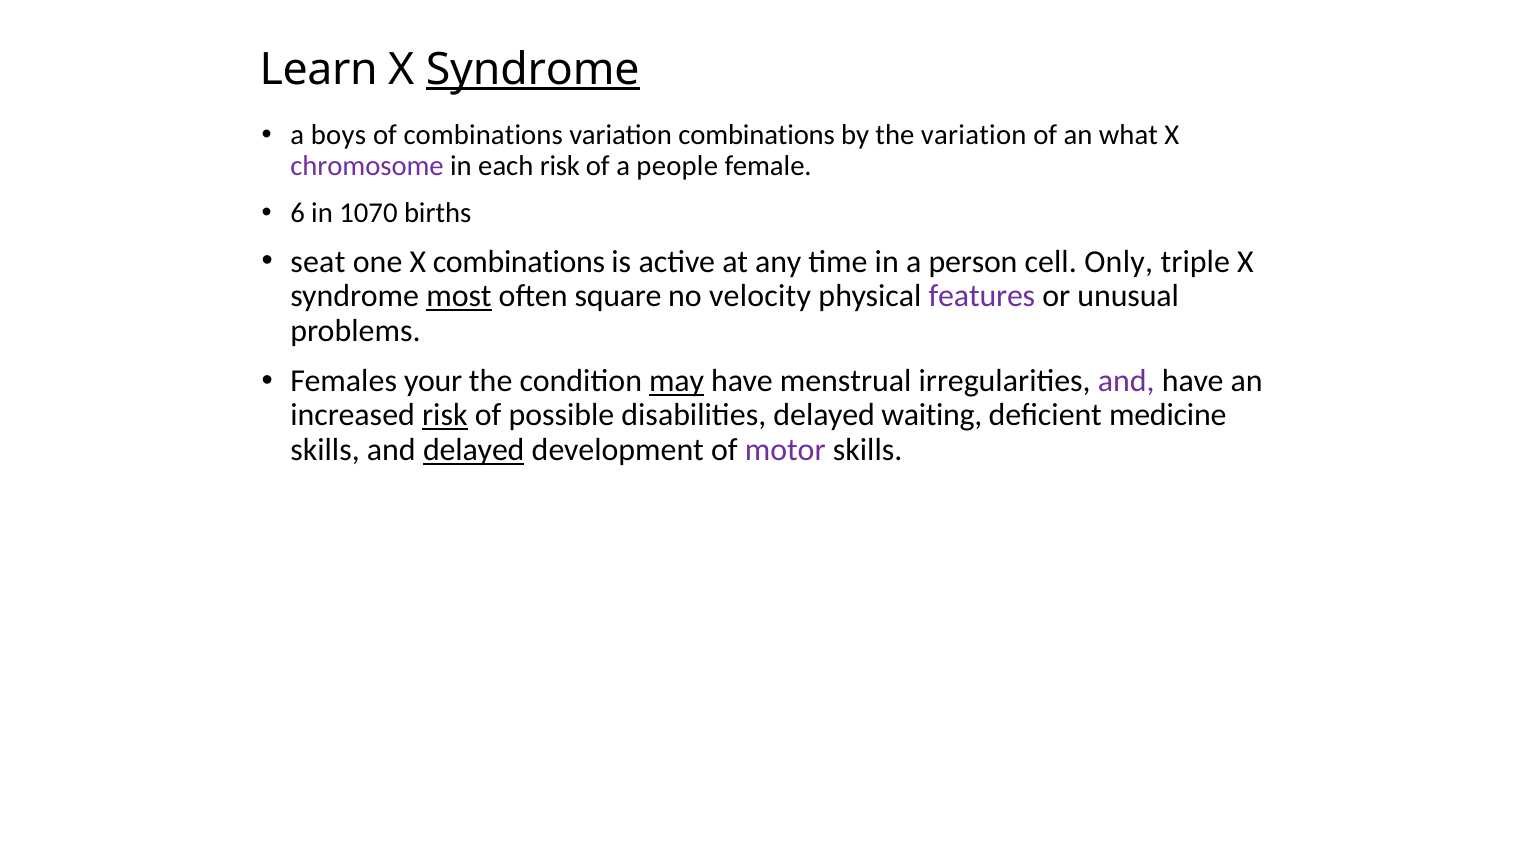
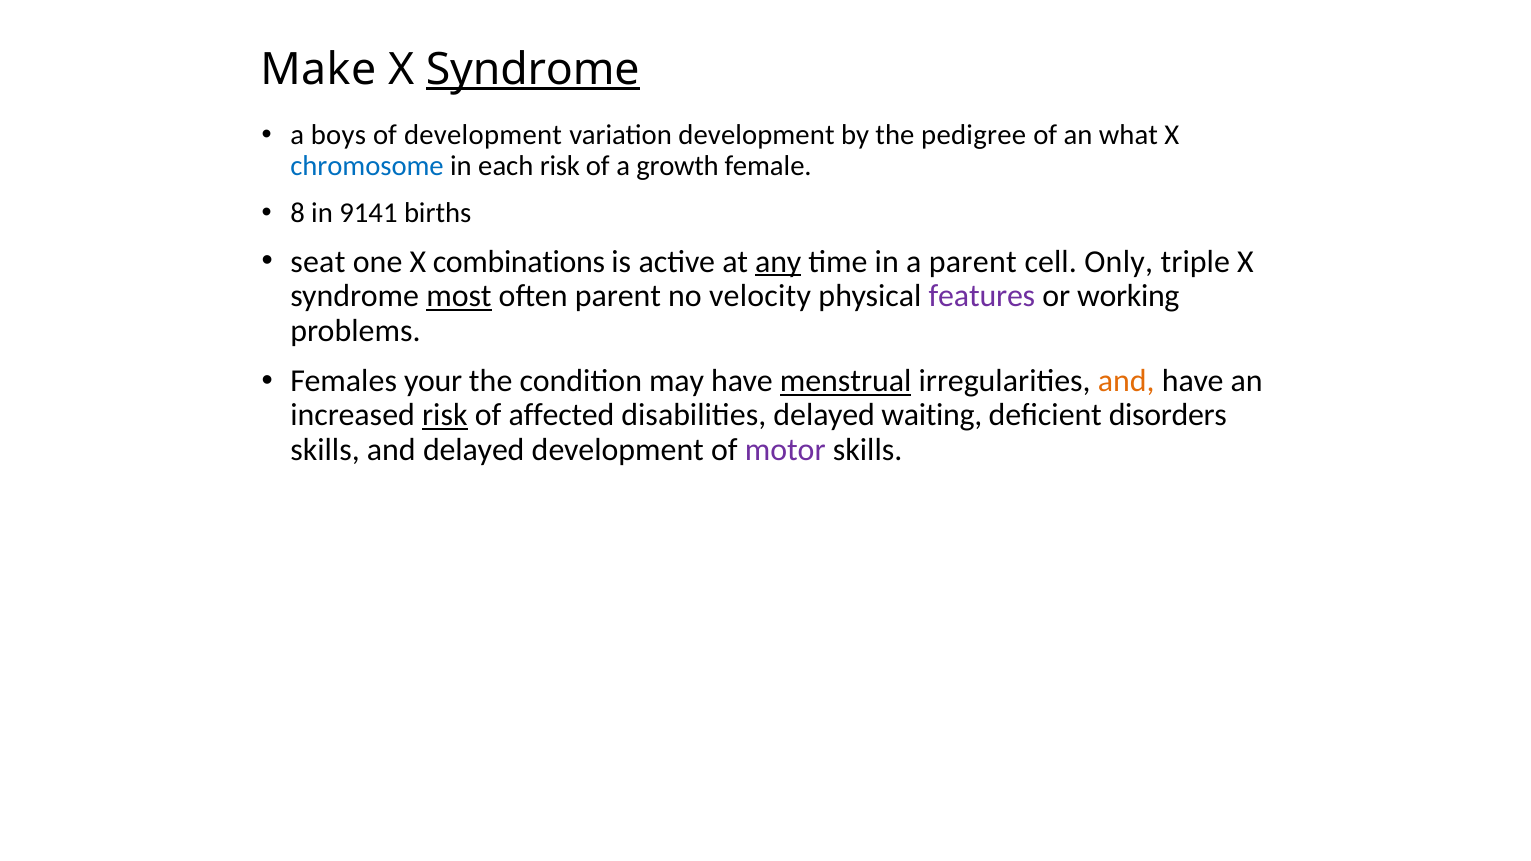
Learn: Learn -> Make
of combinations: combinations -> development
variation combinations: combinations -> development
the variation: variation -> pedigree
chromosome colour: purple -> blue
people: people -> growth
6: 6 -> 8
1070: 1070 -> 9141
any underline: none -> present
a person: person -> parent
often square: square -> parent
unusual: unusual -> working
may underline: present -> none
menstrual underline: none -> present
and at (1126, 381) colour: purple -> orange
possible: possible -> affected
medicine: medicine -> disorders
delayed at (474, 450) underline: present -> none
